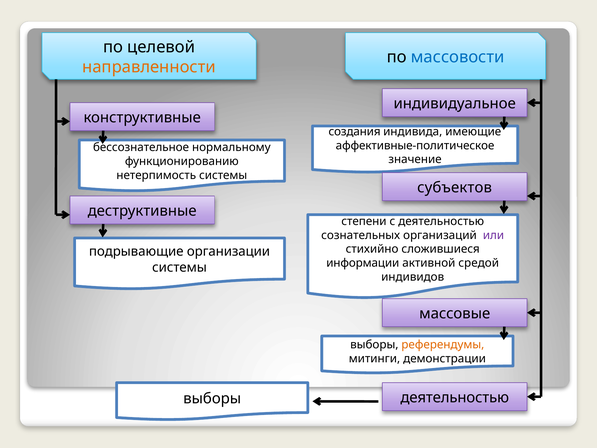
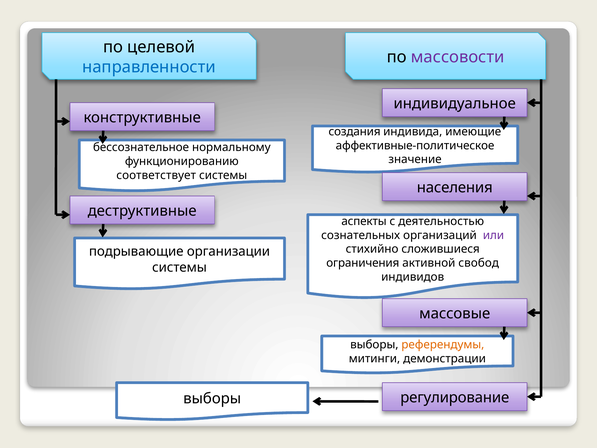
массовости colour: blue -> purple
направленности colour: orange -> blue
нетерпимость: нетерпимость -> соответствует
субъектов: субъектов -> населения
степени: степени -> аспекты
информации: информации -> ограничения
средой: средой -> свобод
деятельностью at (455, 397): деятельностью -> регулирование
